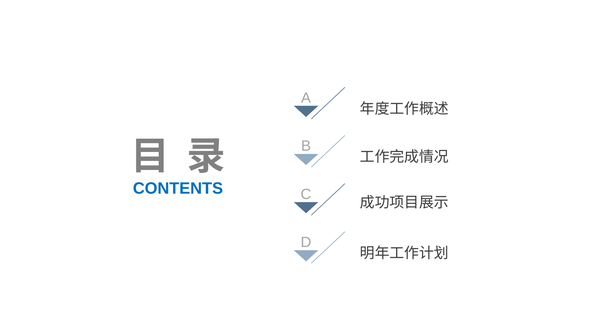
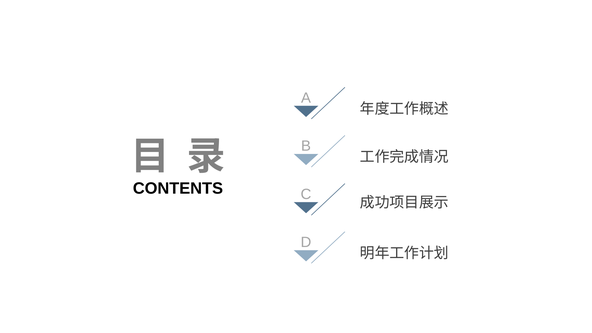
CONTENTS colour: blue -> black
